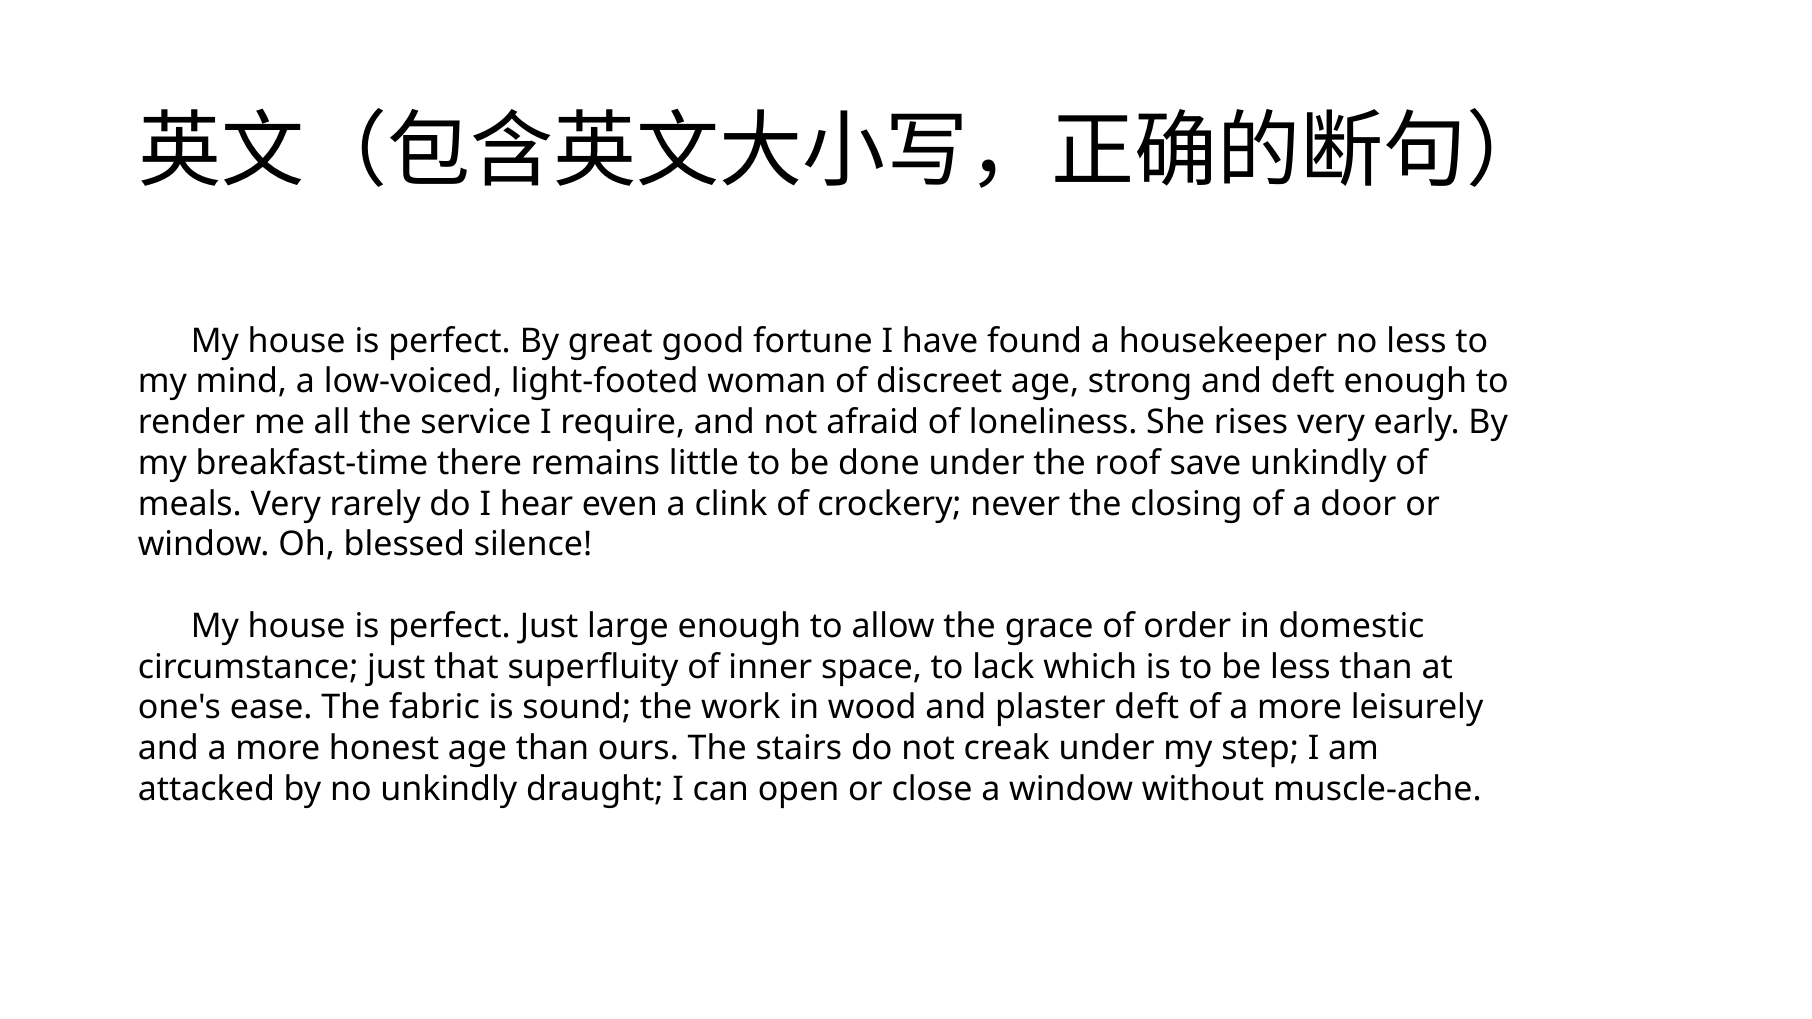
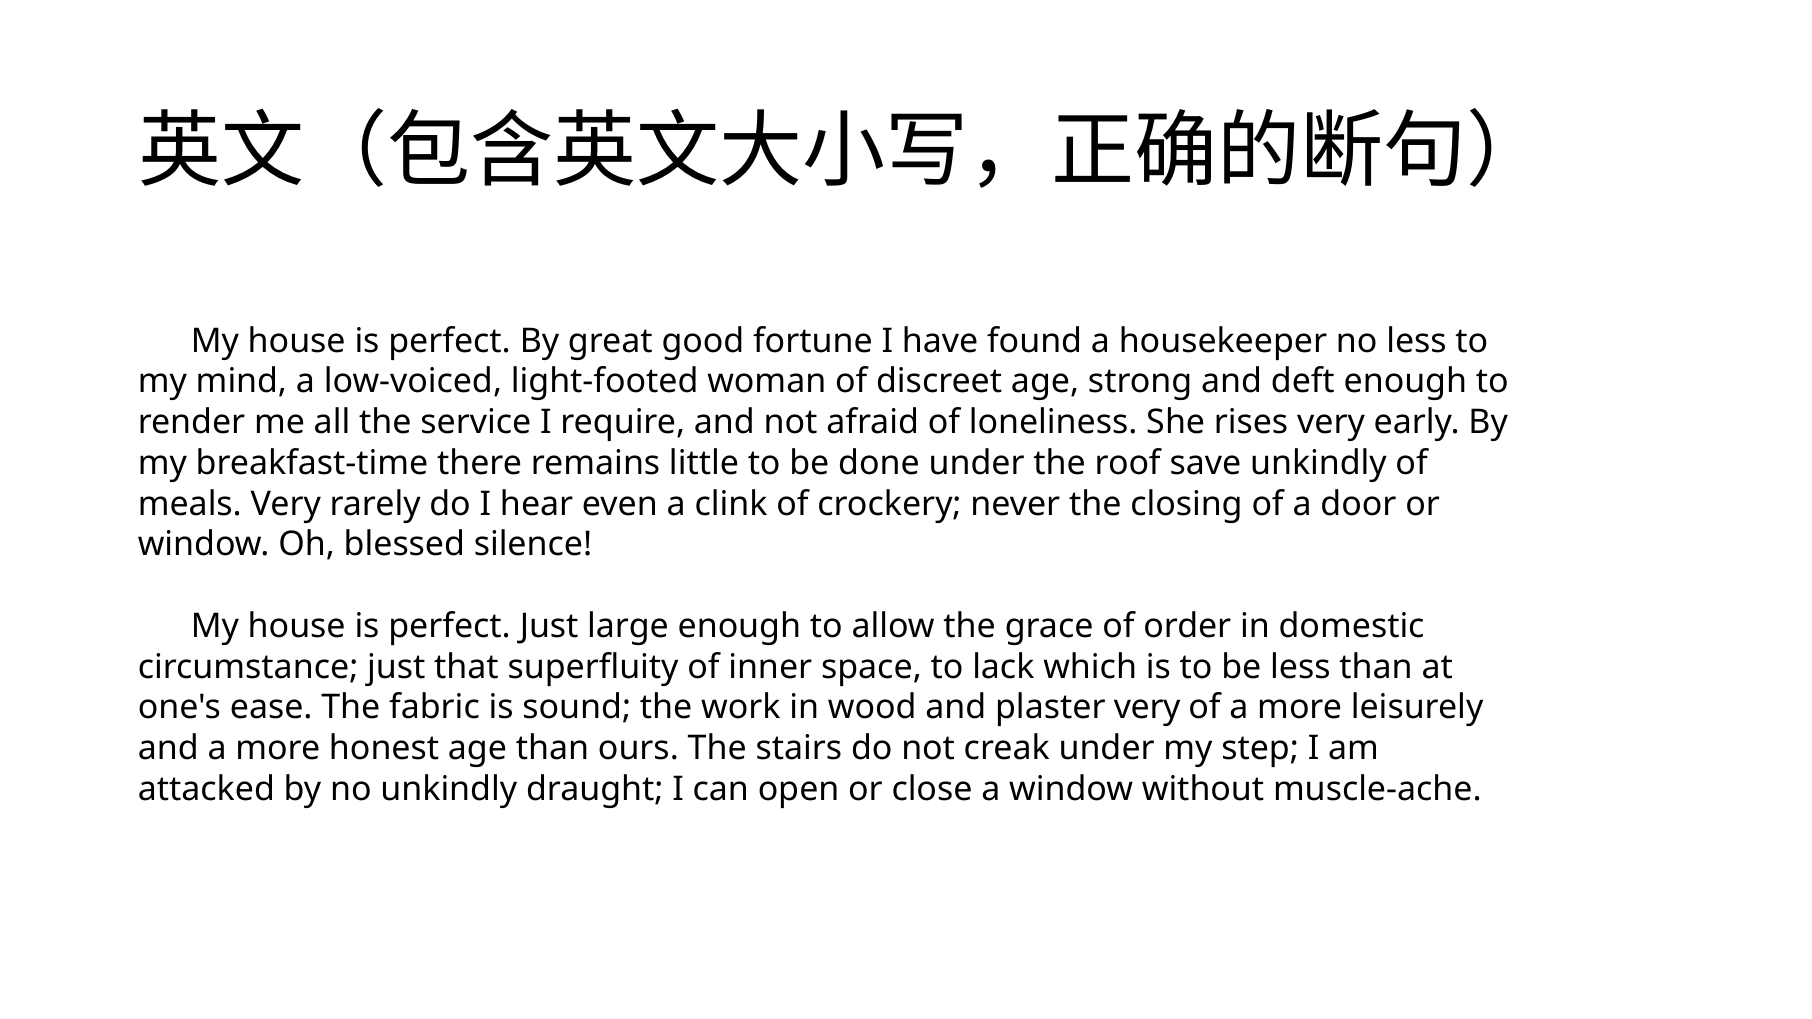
plaster deft: deft -> very
